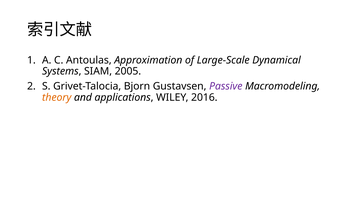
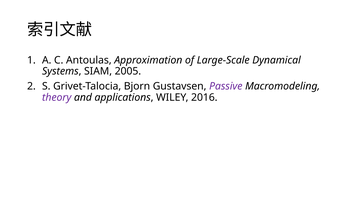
theory colour: orange -> purple
